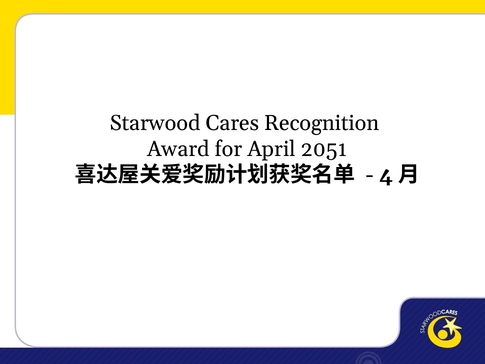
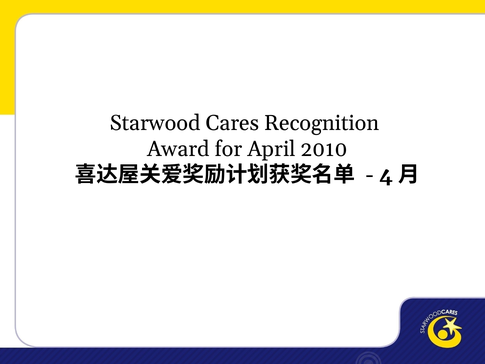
2051: 2051 -> 2010
